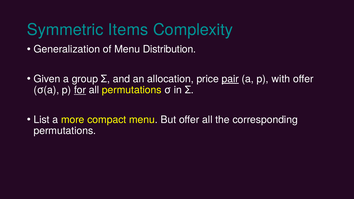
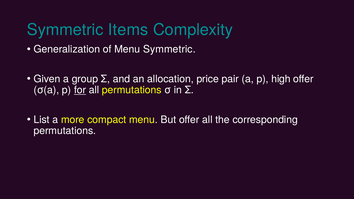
Menu Distribution: Distribution -> Symmetric
pair underline: present -> none
with: with -> high
